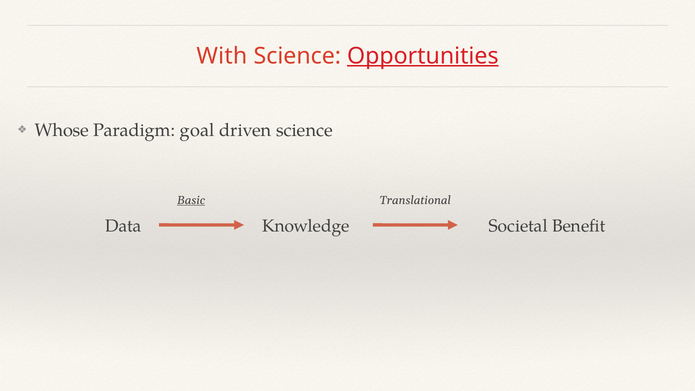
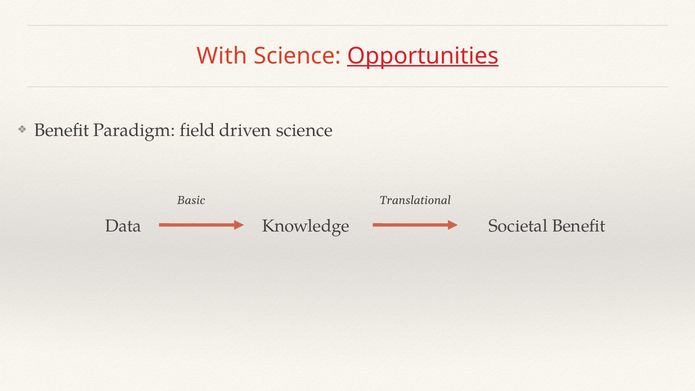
Whose at (62, 130): Whose -> Benefit
goal: goal -> field
Basic underline: present -> none
